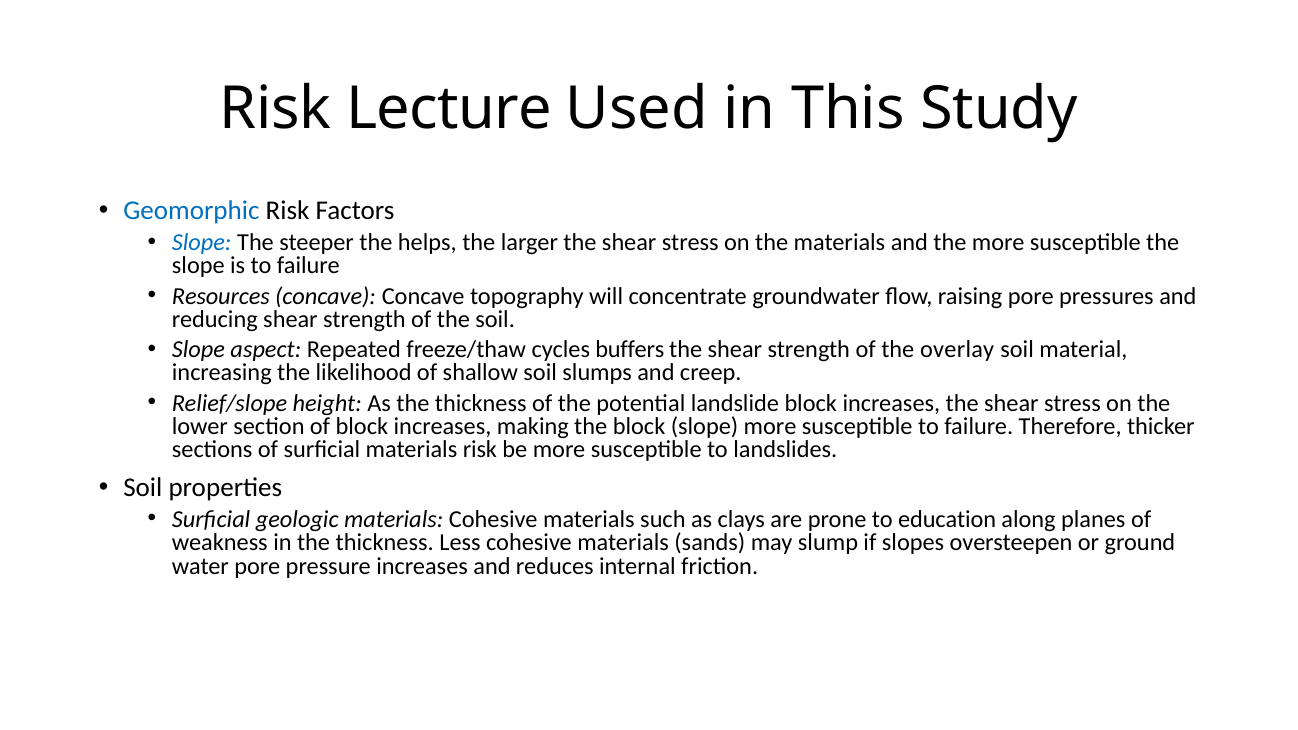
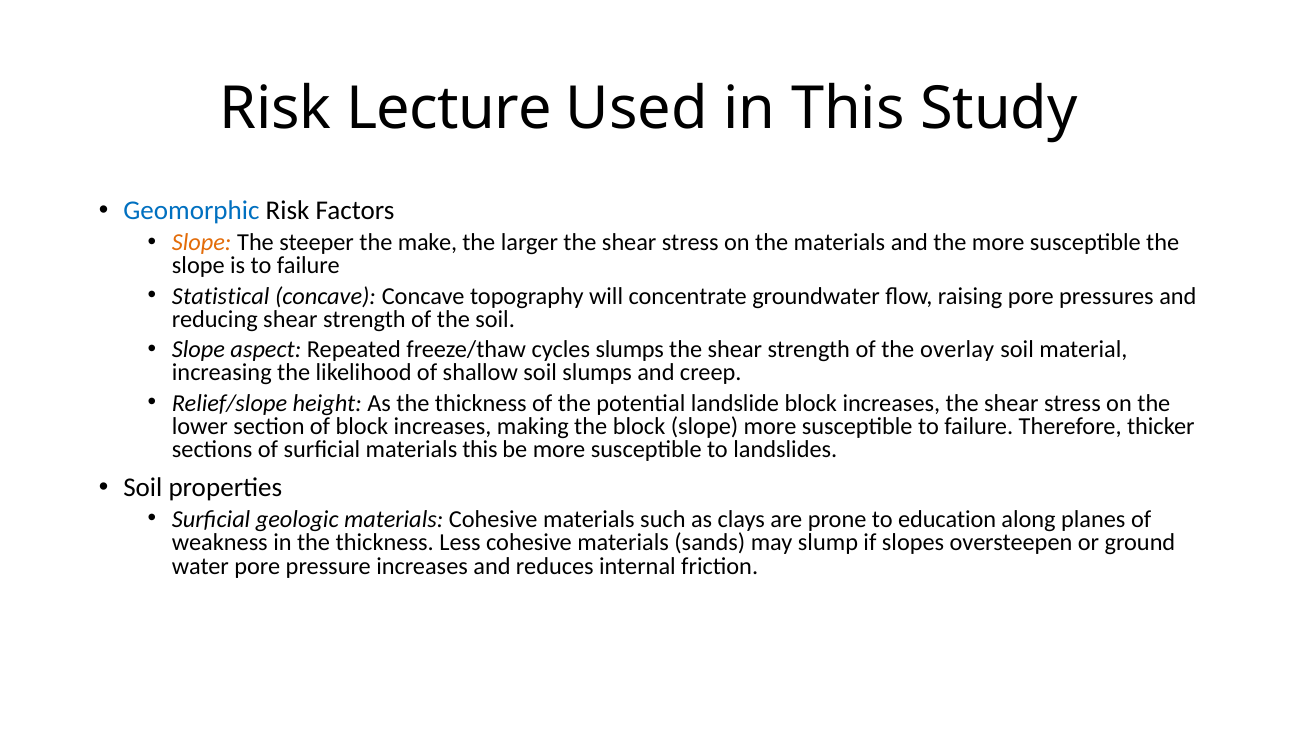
Slope at (202, 243) colour: blue -> orange
helps: helps -> make
Resources: Resources -> Statistical
cycles buffers: buffers -> slumps
materials risk: risk -> this
